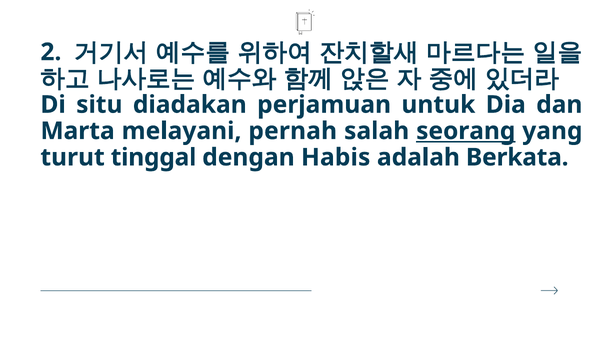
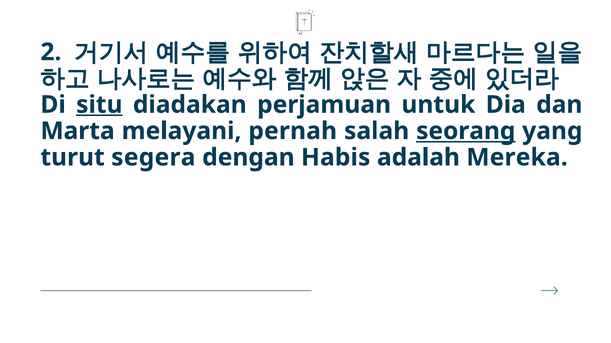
situ underline: none -> present
tinggal: tinggal -> segera
Berkata: Berkata -> Mereka
